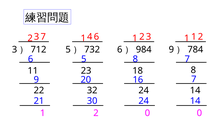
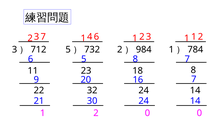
6 at (120, 49): 6 -> 2
9 at (171, 49): 9 -> 1
